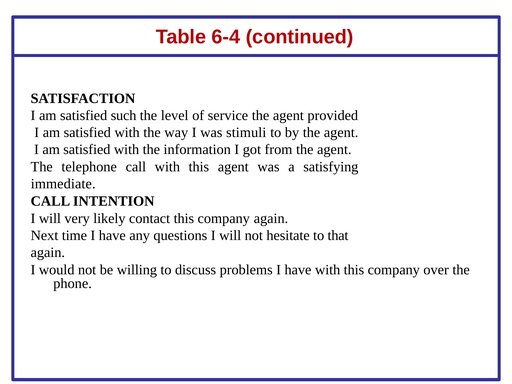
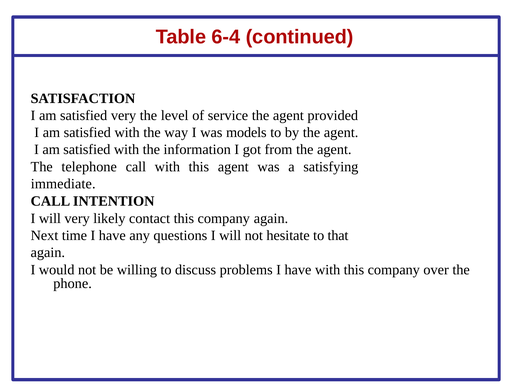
satisfied such: such -> very
stimuli: stimuli -> models
